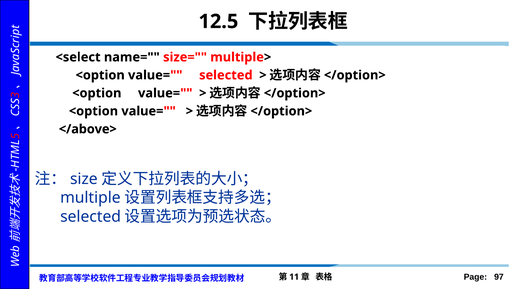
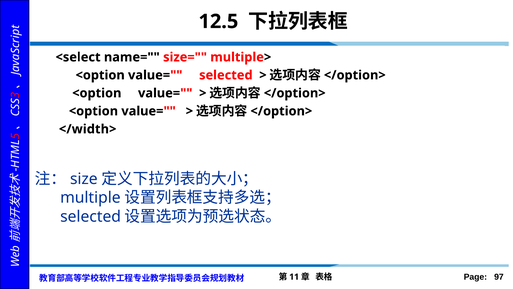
</above>: </above> -> </width>
